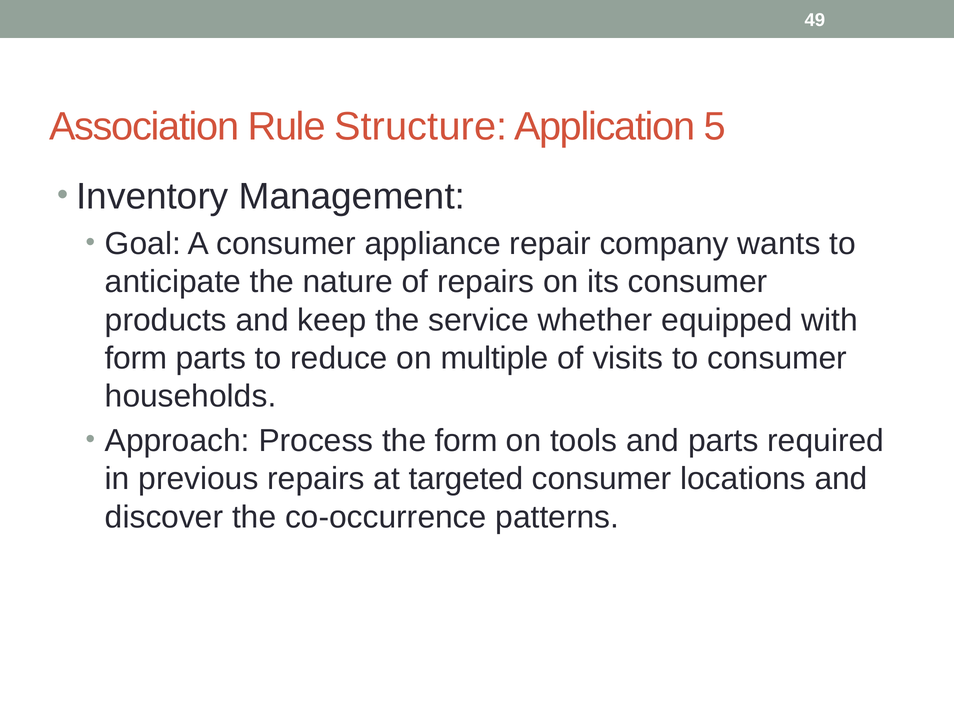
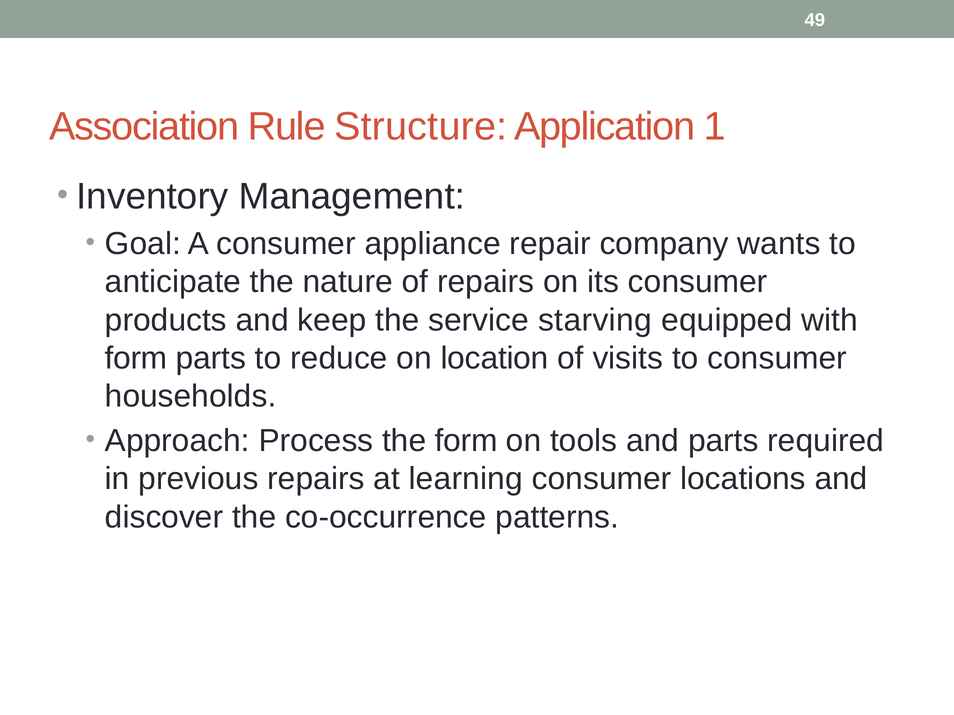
5: 5 -> 1
whether: whether -> starving
multiple: multiple -> location
targeted: targeted -> learning
